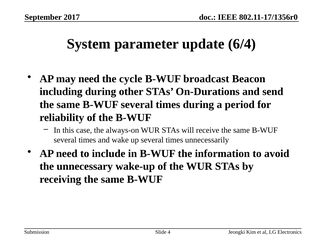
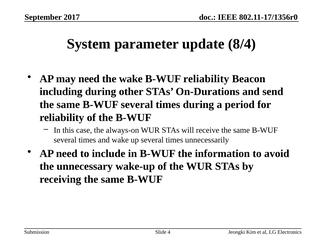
6/4: 6/4 -> 8/4
the cycle: cycle -> wake
B-WUF broadcast: broadcast -> reliability
